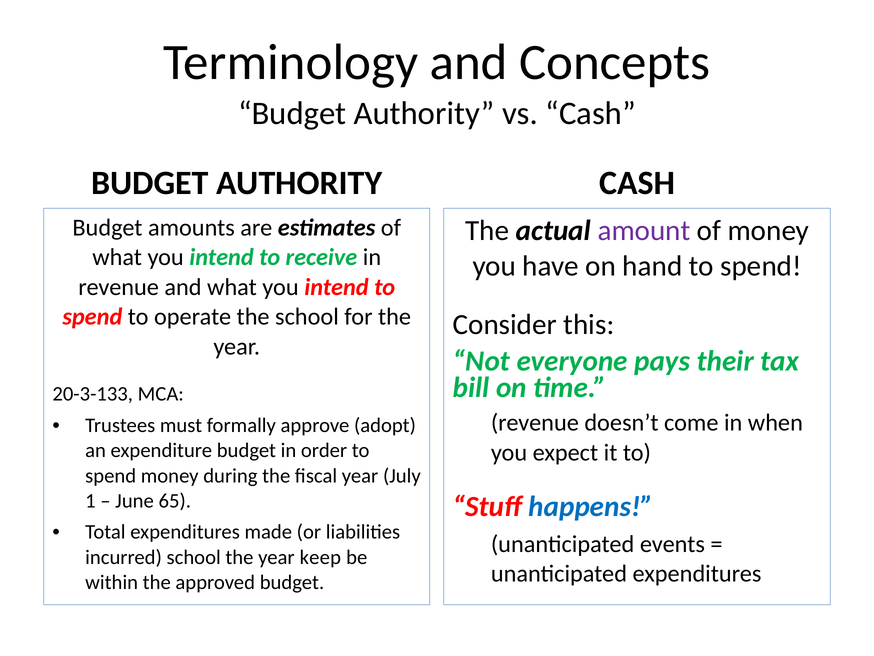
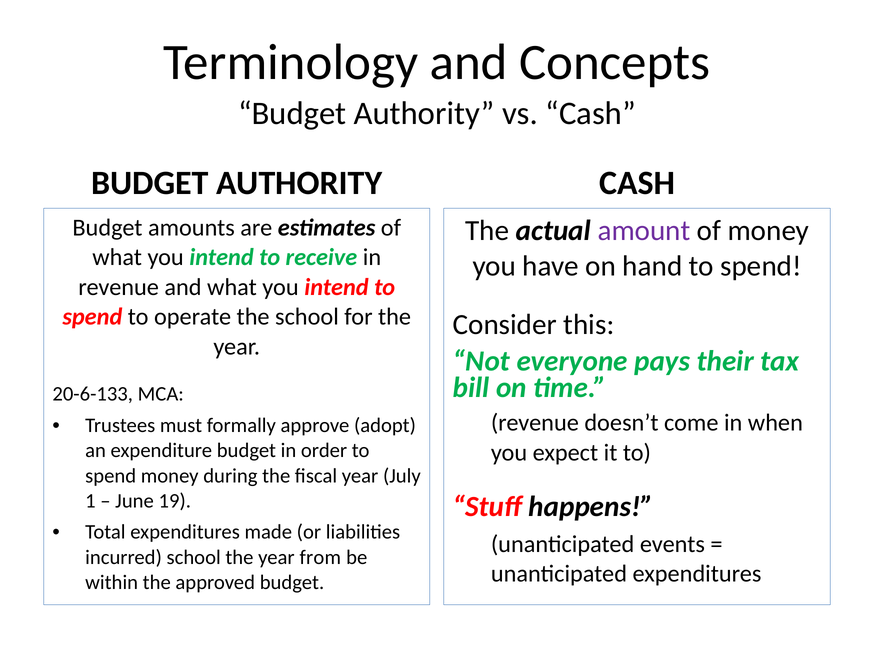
20-3-133: 20-3-133 -> 20-6-133
65: 65 -> 19
happens colour: blue -> black
keep: keep -> from
